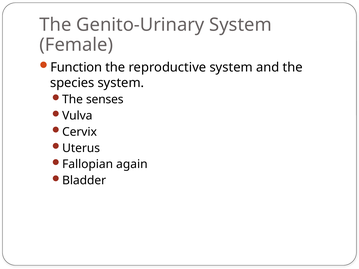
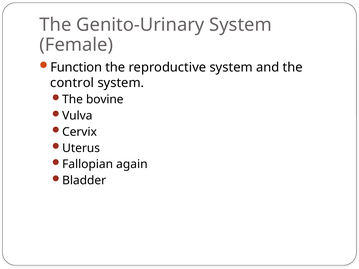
species: species -> control
senses: senses -> bovine
